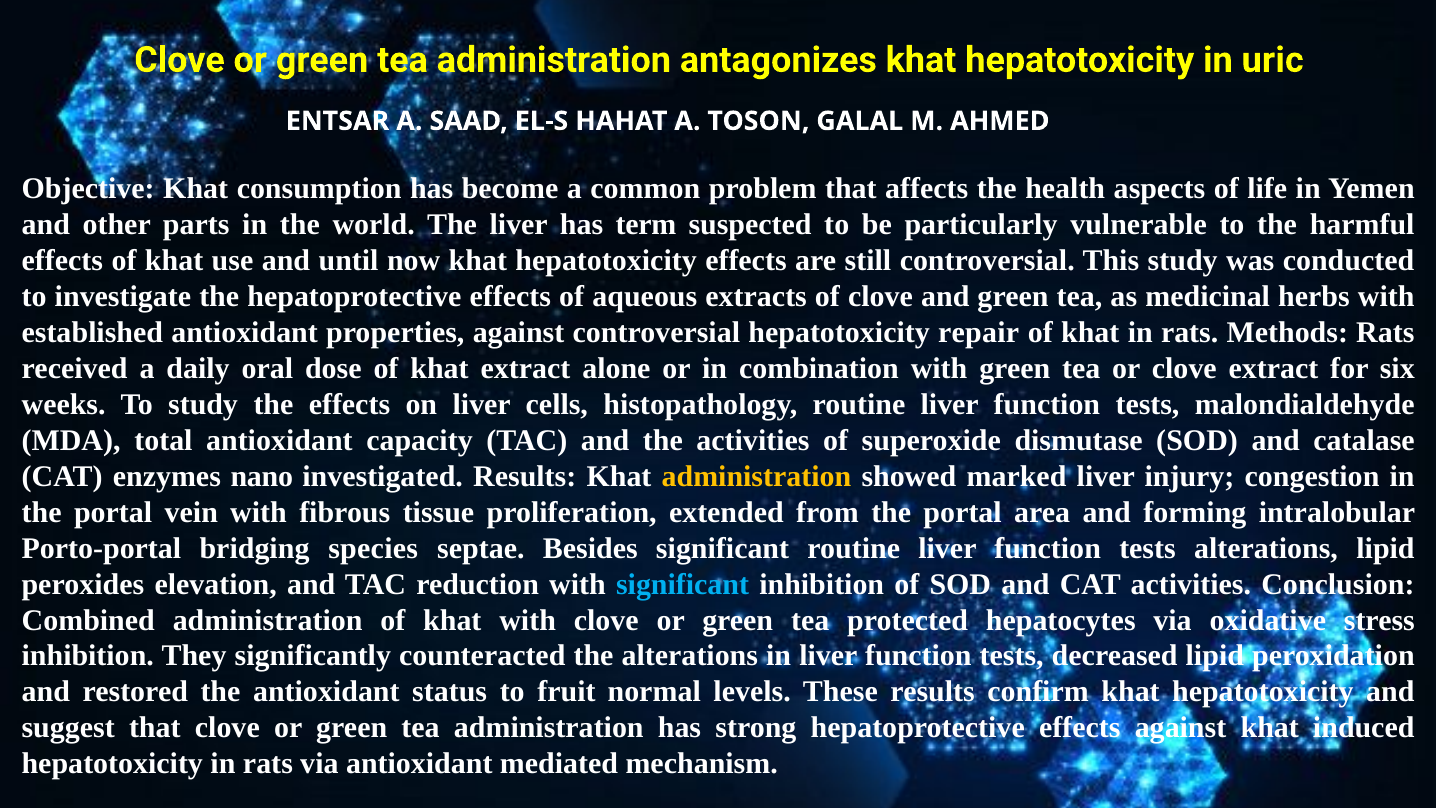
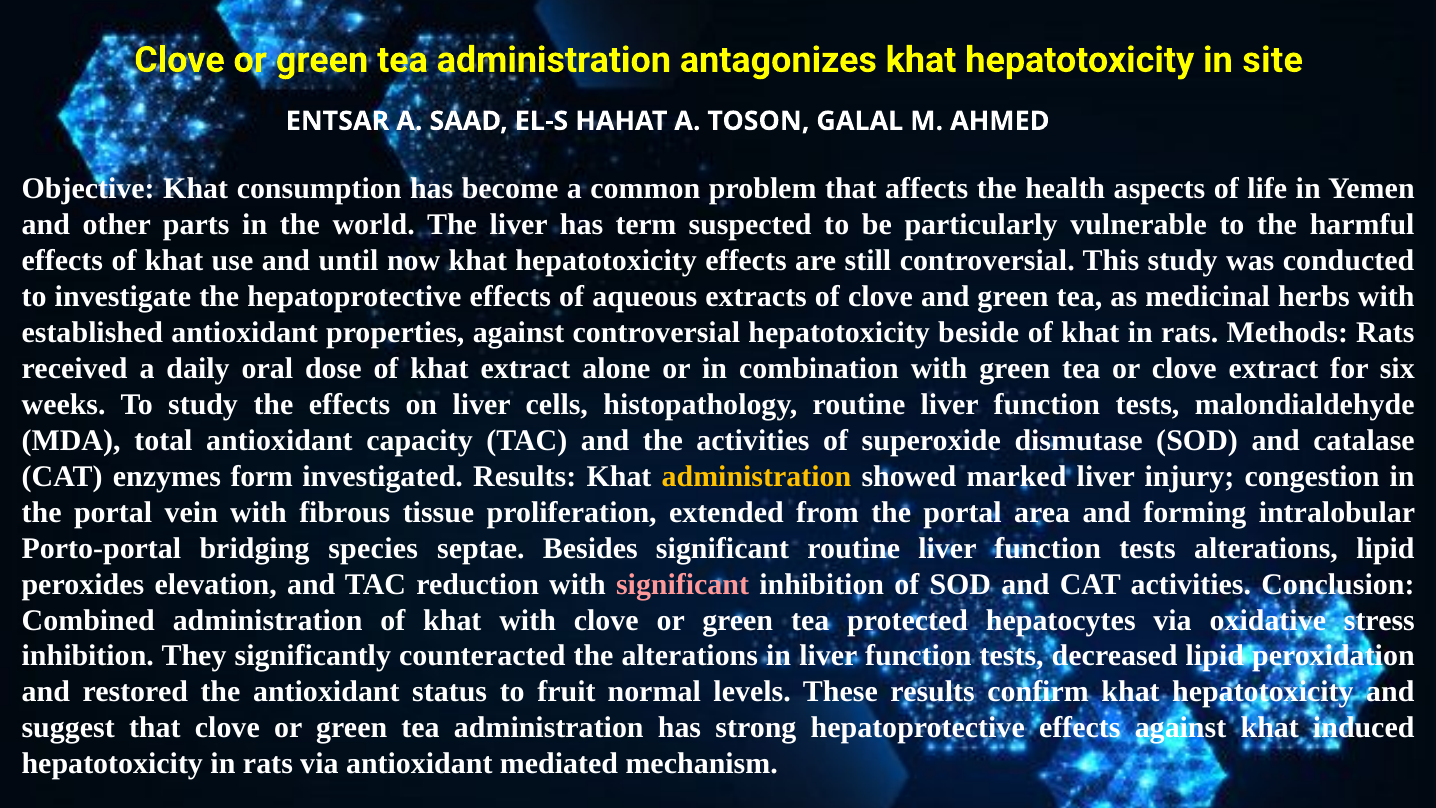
uric: uric -> site
repair: repair -> beside
nano: nano -> form
significant at (683, 584) colour: light blue -> pink
